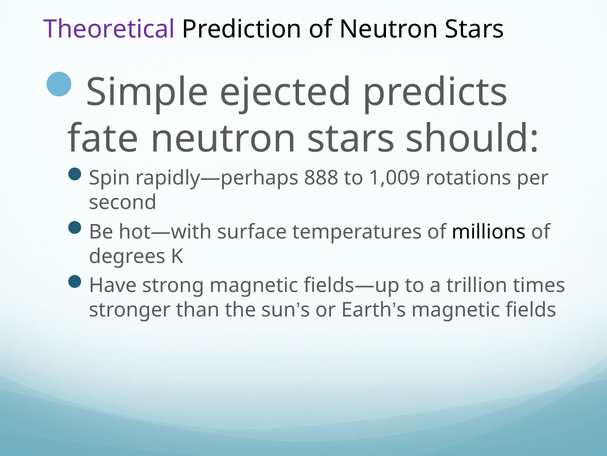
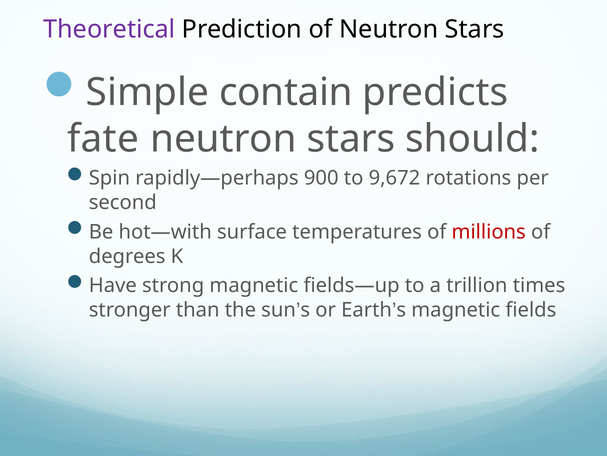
ejected: ejected -> contain
888: 888 -> 900
1,009: 1,009 -> 9,672
millions colour: black -> red
